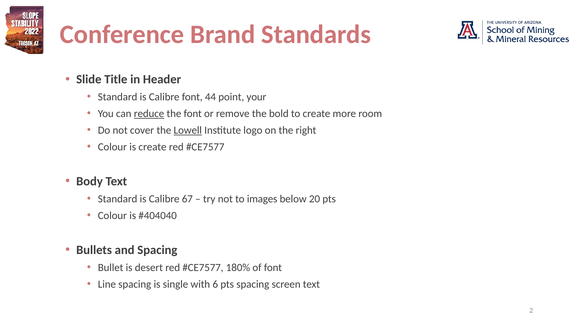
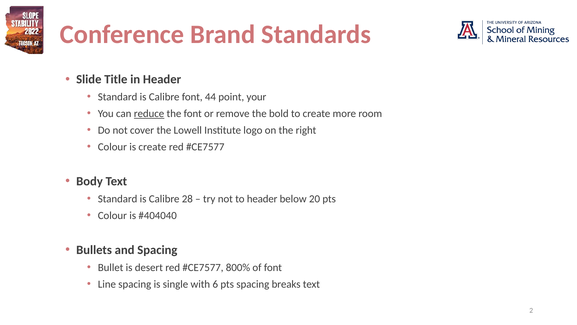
Lowell underline: present -> none
67: 67 -> 28
to images: images -> header
180%: 180% -> 800%
screen: screen -> breaks
